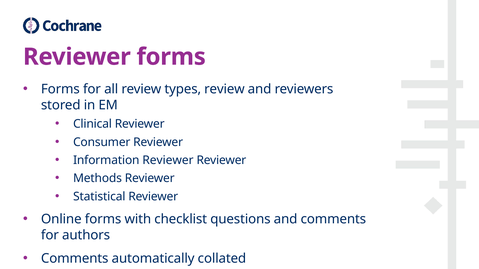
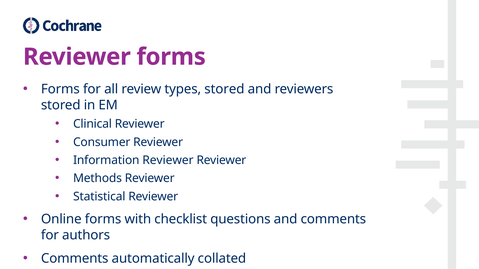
types review: review -> stored
